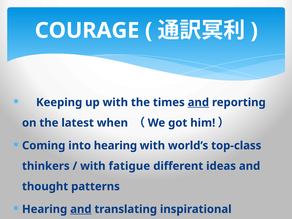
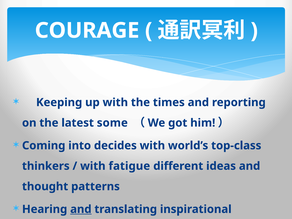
and at (198, 102) underline: present -> none
when: when -> some
into hearing: hearing -> decides
